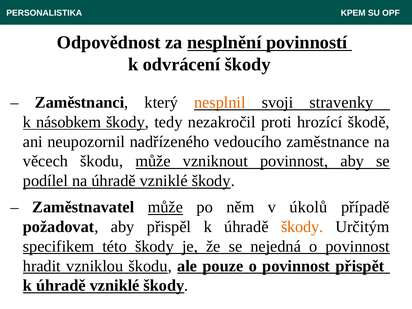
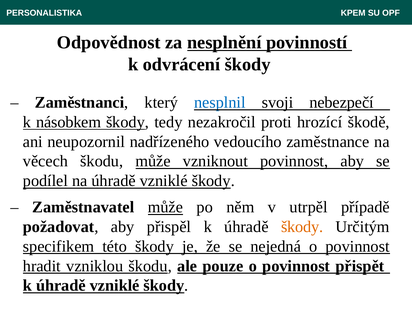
nesplnil colour: orange -> blue
stravenky: stravenky -> nebezpečí
úkolů: úkolů -> utrpěl
